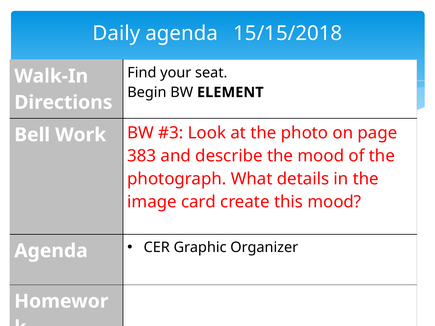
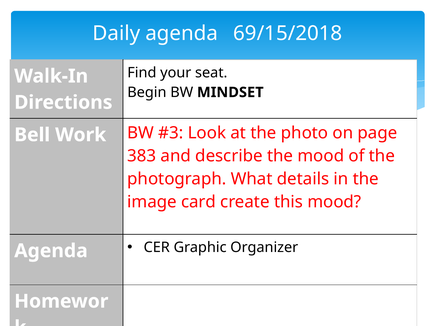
15/15/2018: 15/15/2018 -> 69/15/2018
ELEMENT: ELEMENT -> MINDSET
